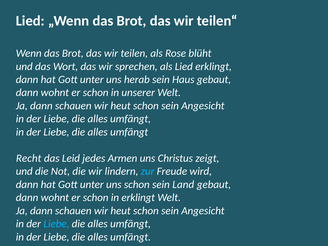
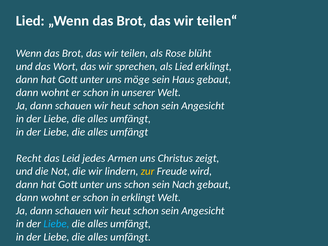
herab: herab -> möge
zur colour: light blue -> yellow
Land: Land -> Nach
